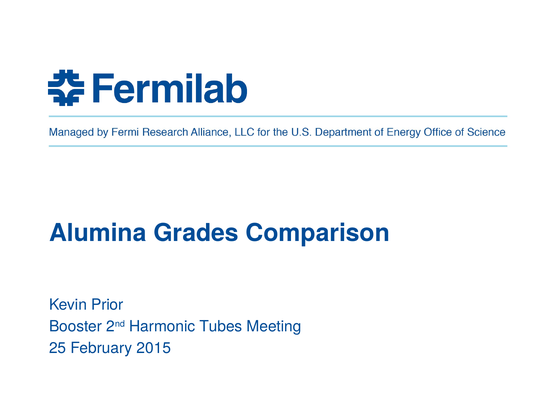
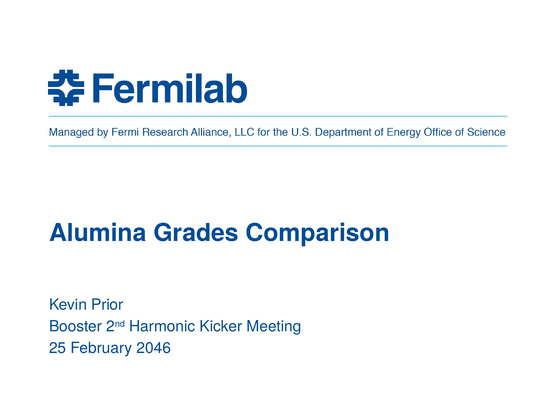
Tubes: Tubes -> Kicker
2015: 2015 -> 2046
